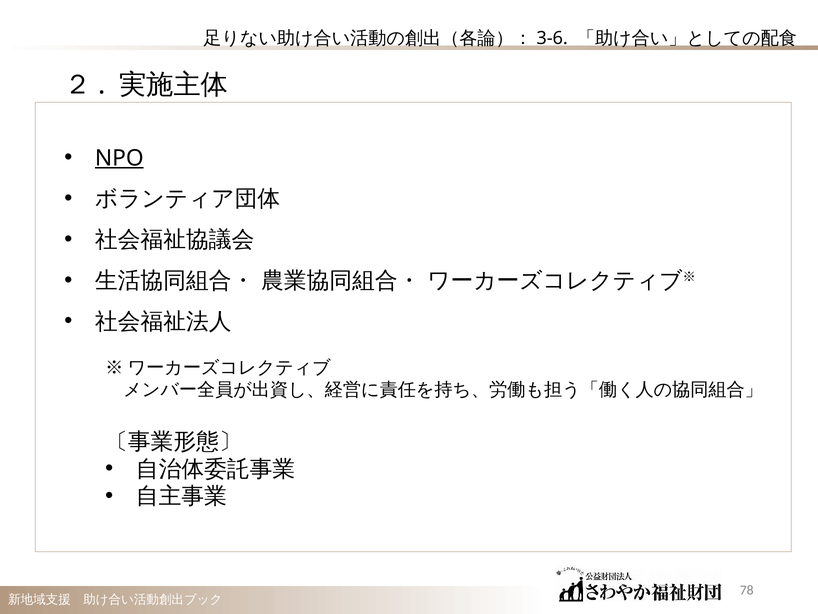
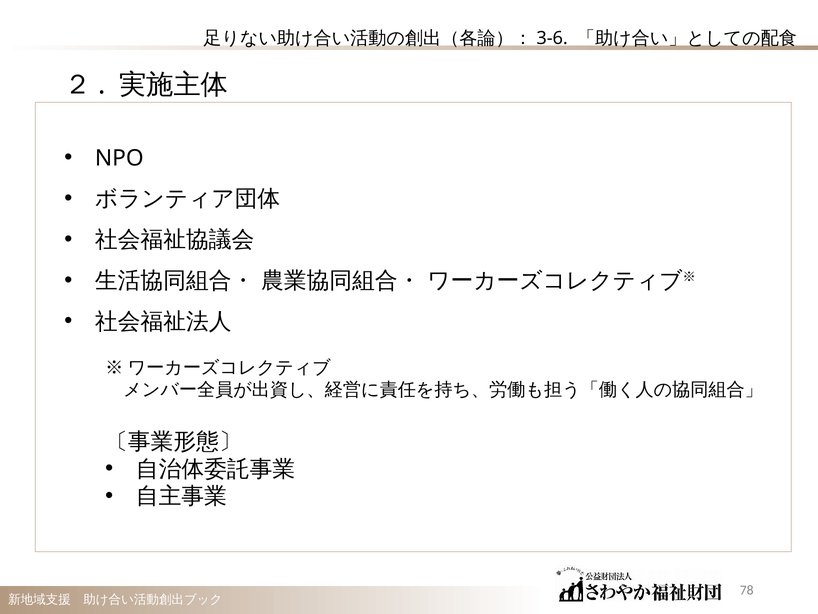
NPO underline: present -> none
